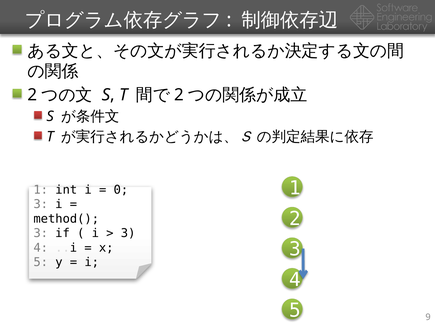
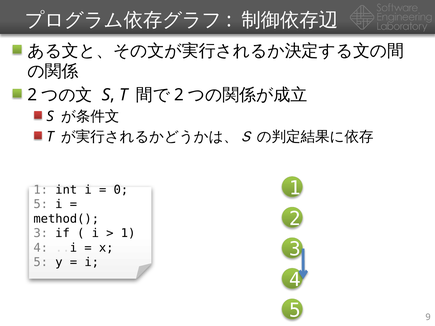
3 at (41, 204): 3 -> 5
3 at (128, 233): 3 -> 1
